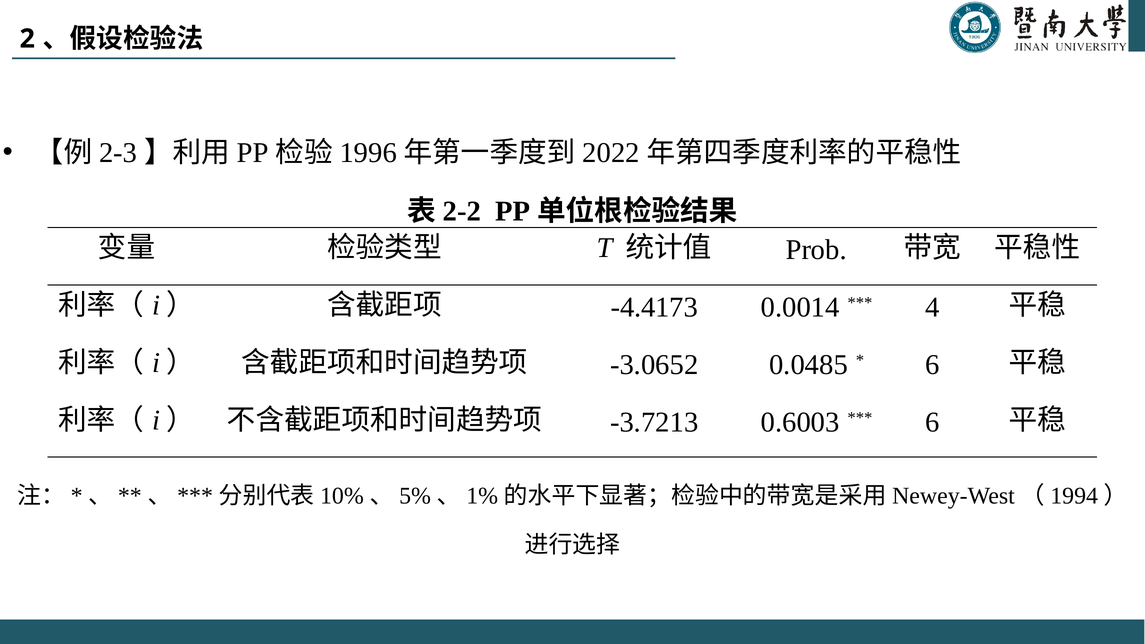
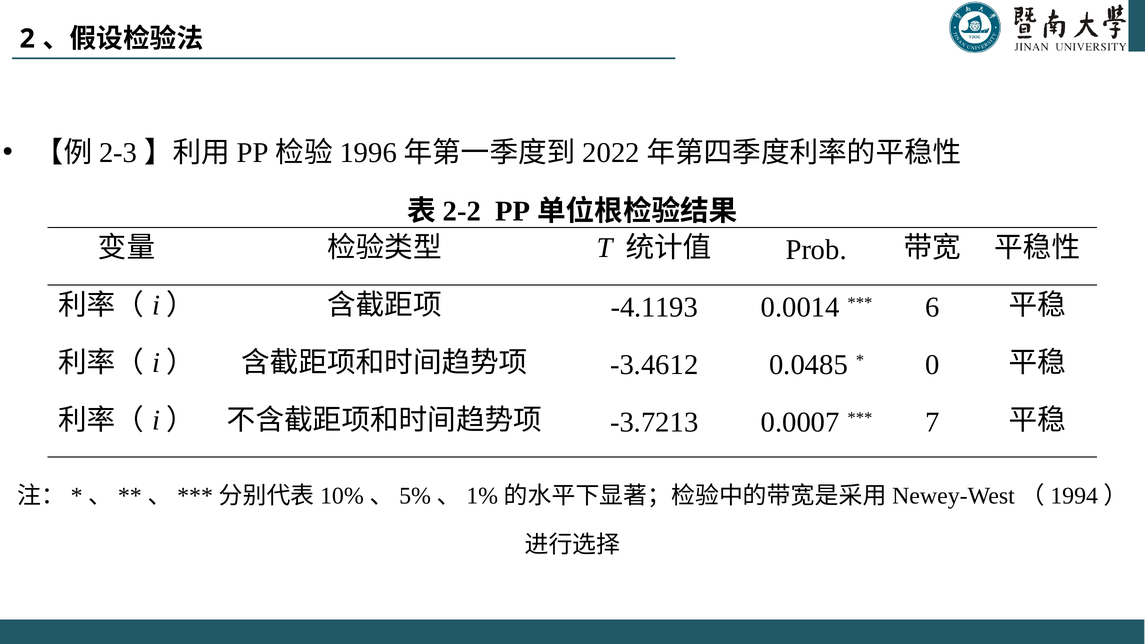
-4.4173: -4.4173 -> -4.1193
4: 4 -> 6
-3.0652: -3.0652 -> -3.4612
6 at (932, 365): 6 -> 0
0.6003: 0.6003 -> 0.0007
6 at (932, 423): 6 -> 7
